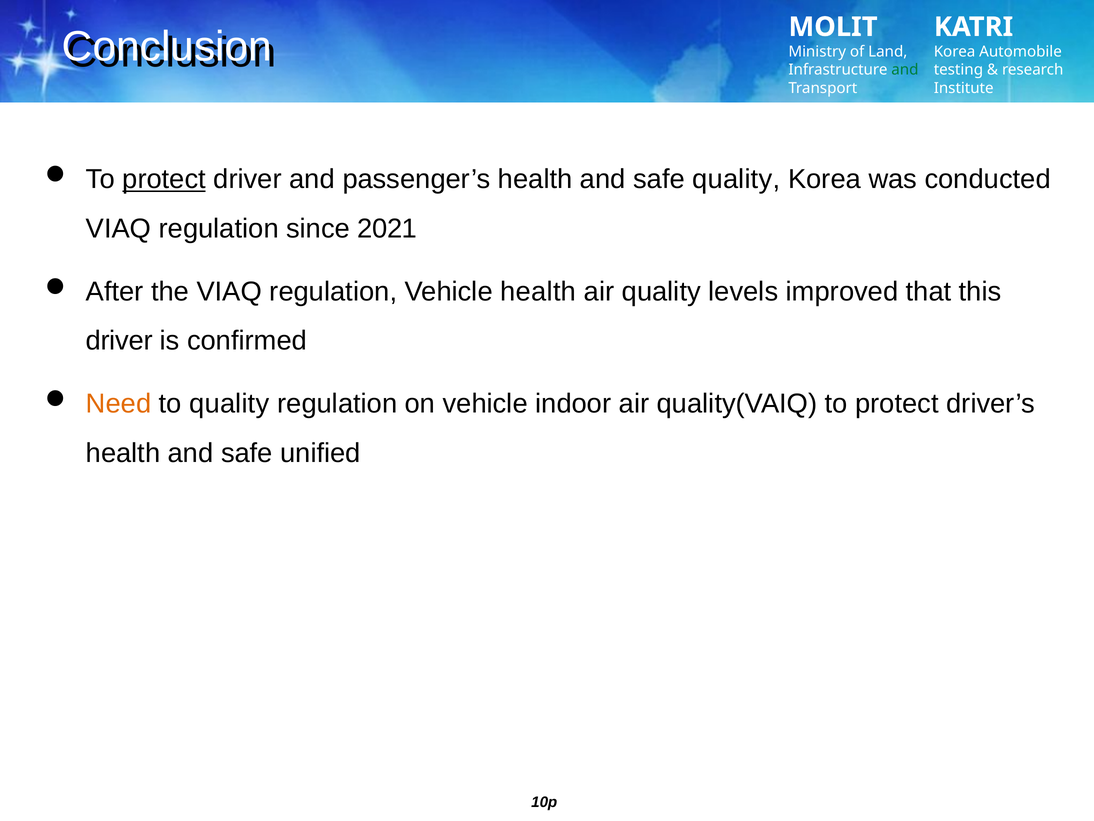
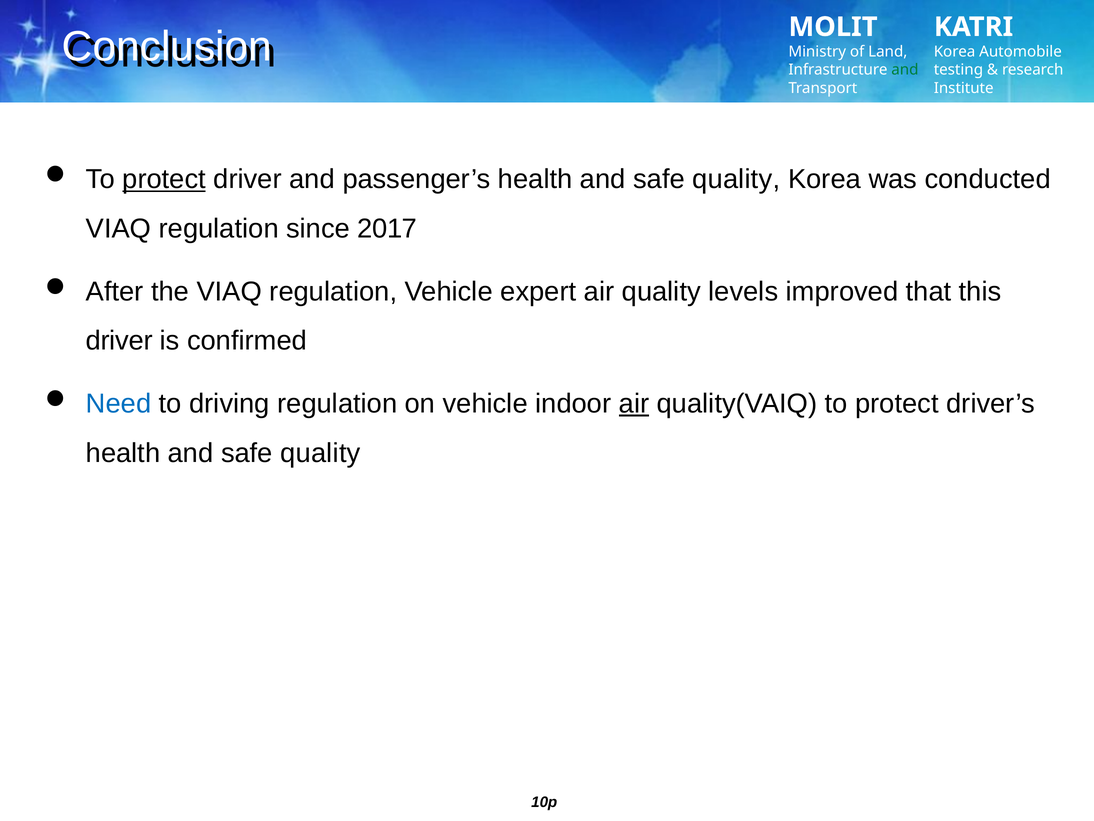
2021: 2021 -> 2017
Vehicle health: health -> expert
Need colour: orange -> blue
to quality: quality -> driving
air at (634, 404) underline: none -> present
unified at (320, 453): unified -> quality
